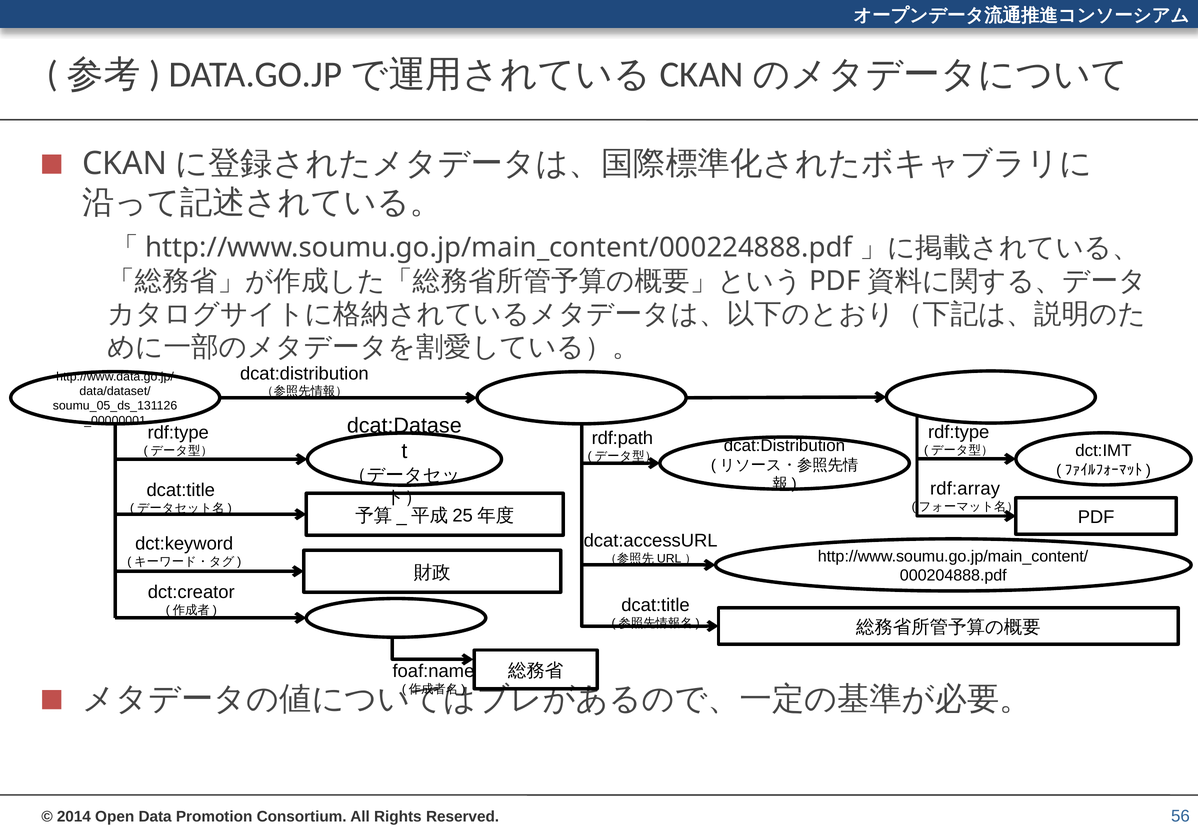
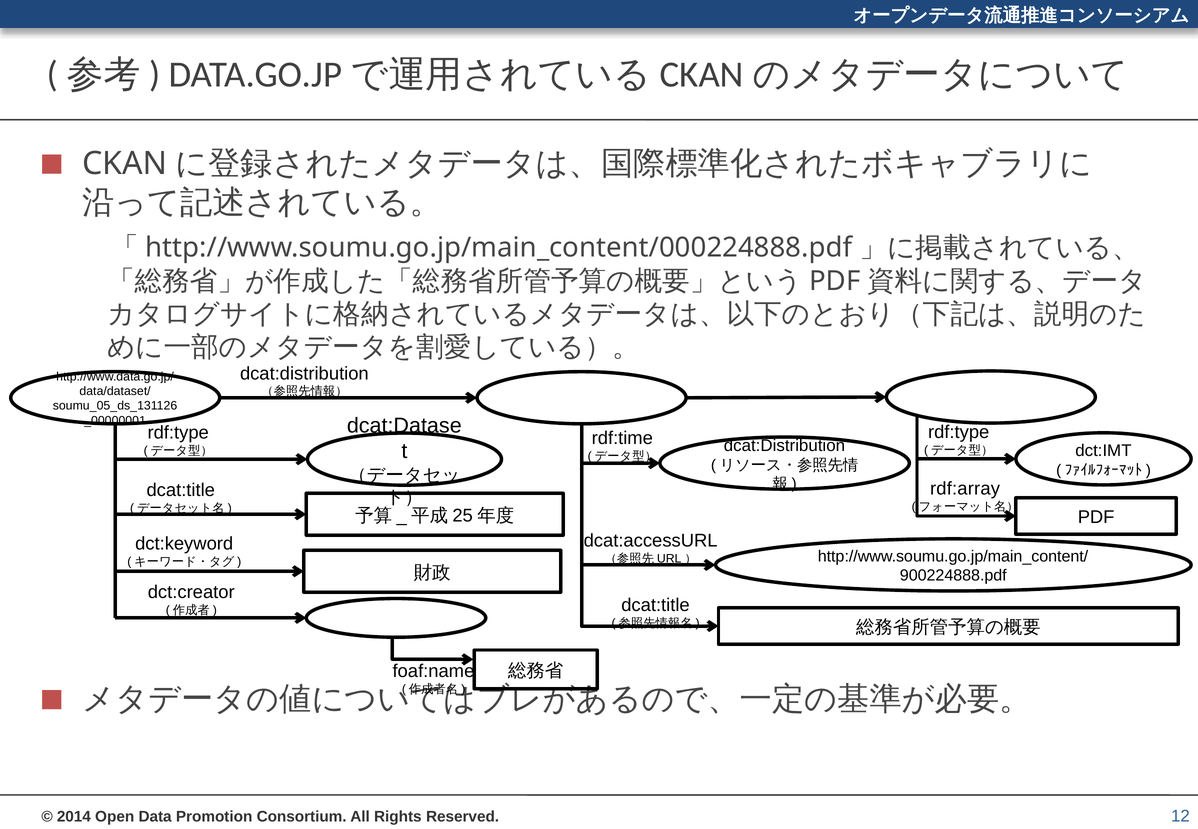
rdf:path: rdf:path -> rdf:time
000204888.pdf: 000204888.pdf -> 900224888.pdf
56: 56 -> 12
